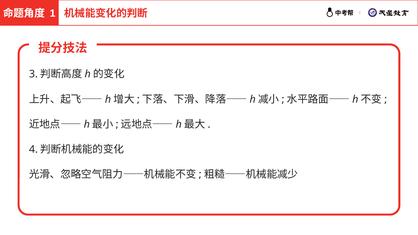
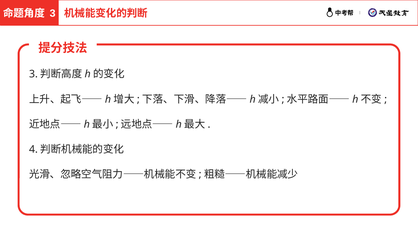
1 at (53, 13): 1 -> 3
